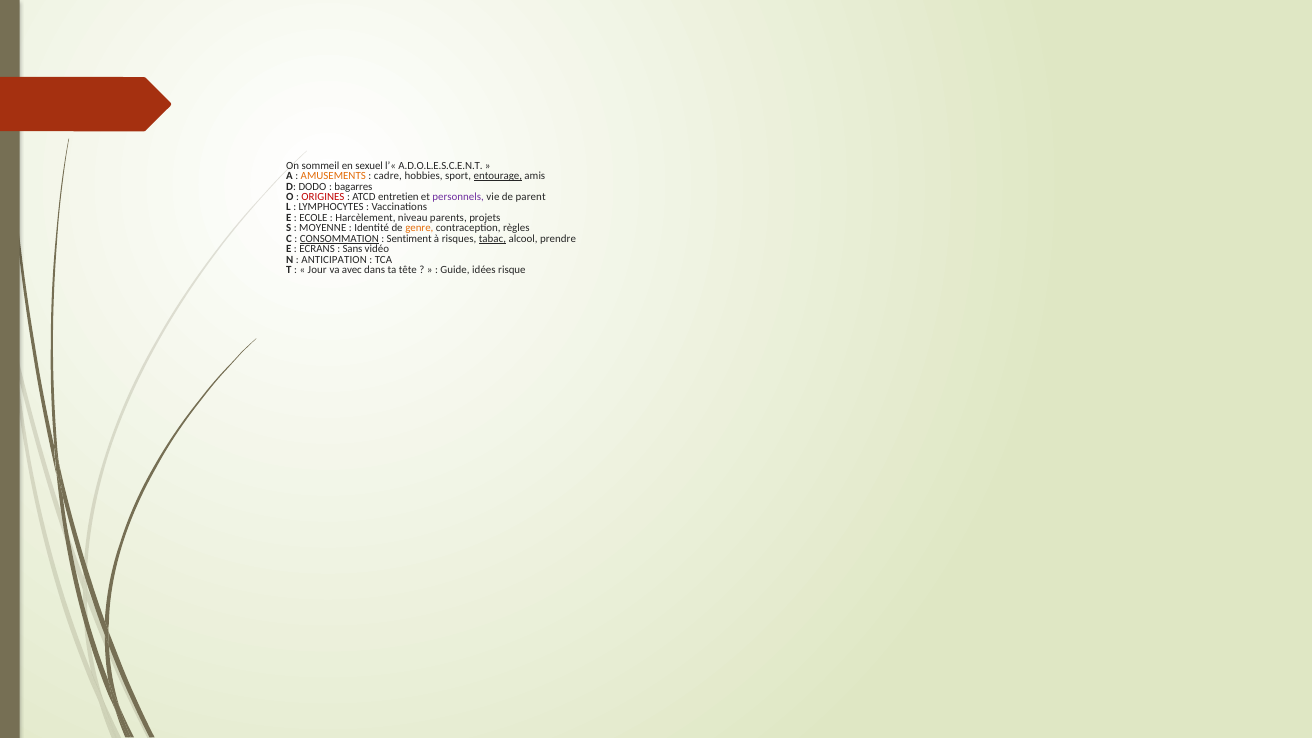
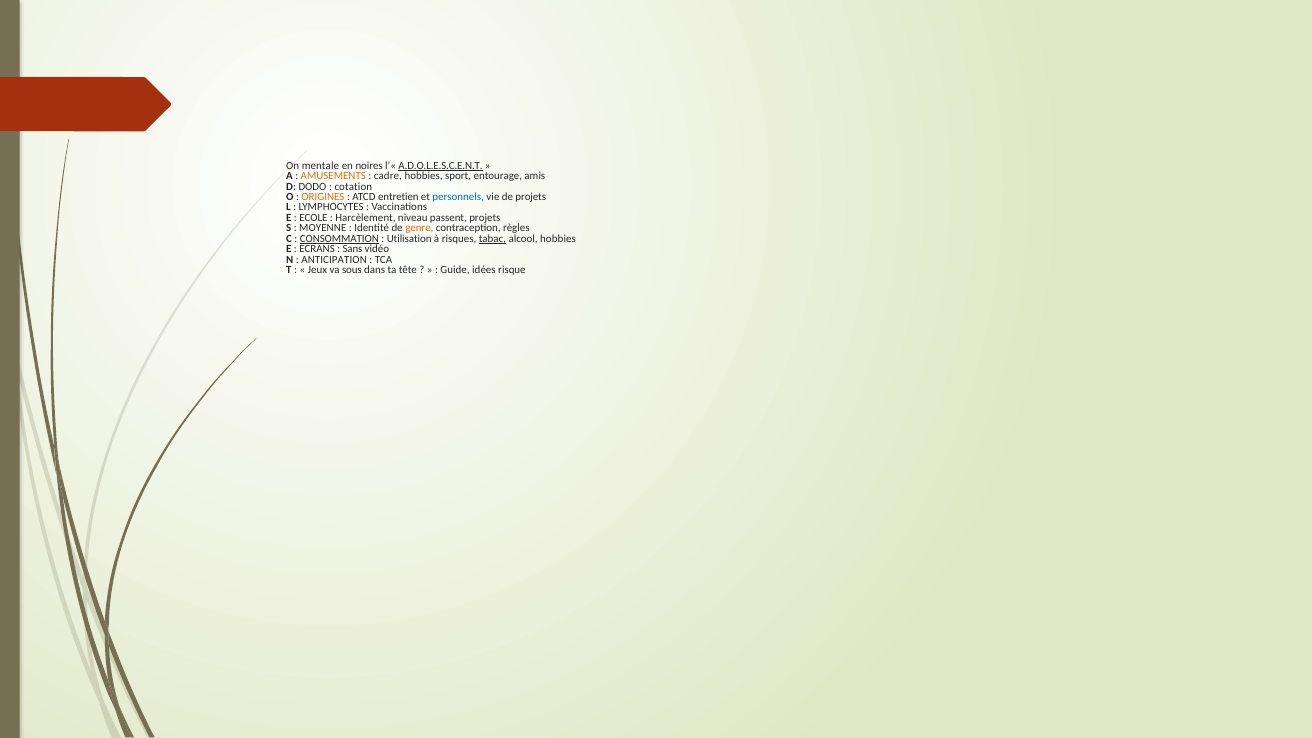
sommeil: sommeil -> mentale
sexuel: sexuel -> noires
A.D.O.L.E.S.C.E.N.T underline: none -> present
entourage underline: present -> none
bagarres: bagarres -> cotation
ORIGINES colour: red -> orange
personnels colour: purple -> blue
de parent: parent -> projets
parents: parents -> passent
Sentiment: Sentiment -> Utilisation
alcool prendre: prendre -> hobbies
Jour: Jour -> Jeux
avec: avec -> sous
